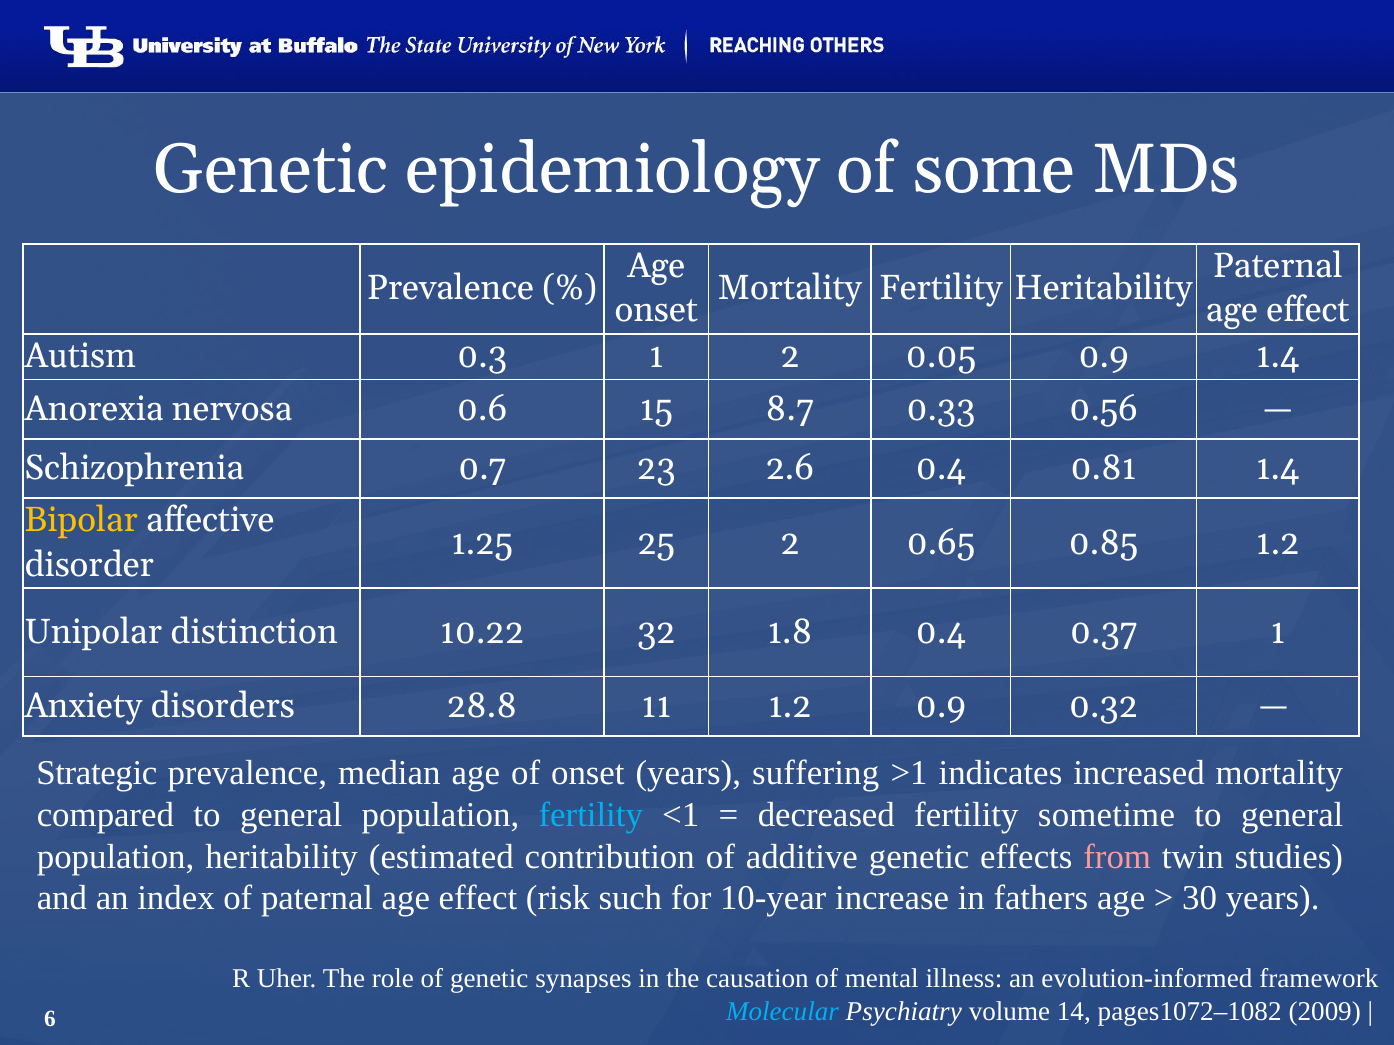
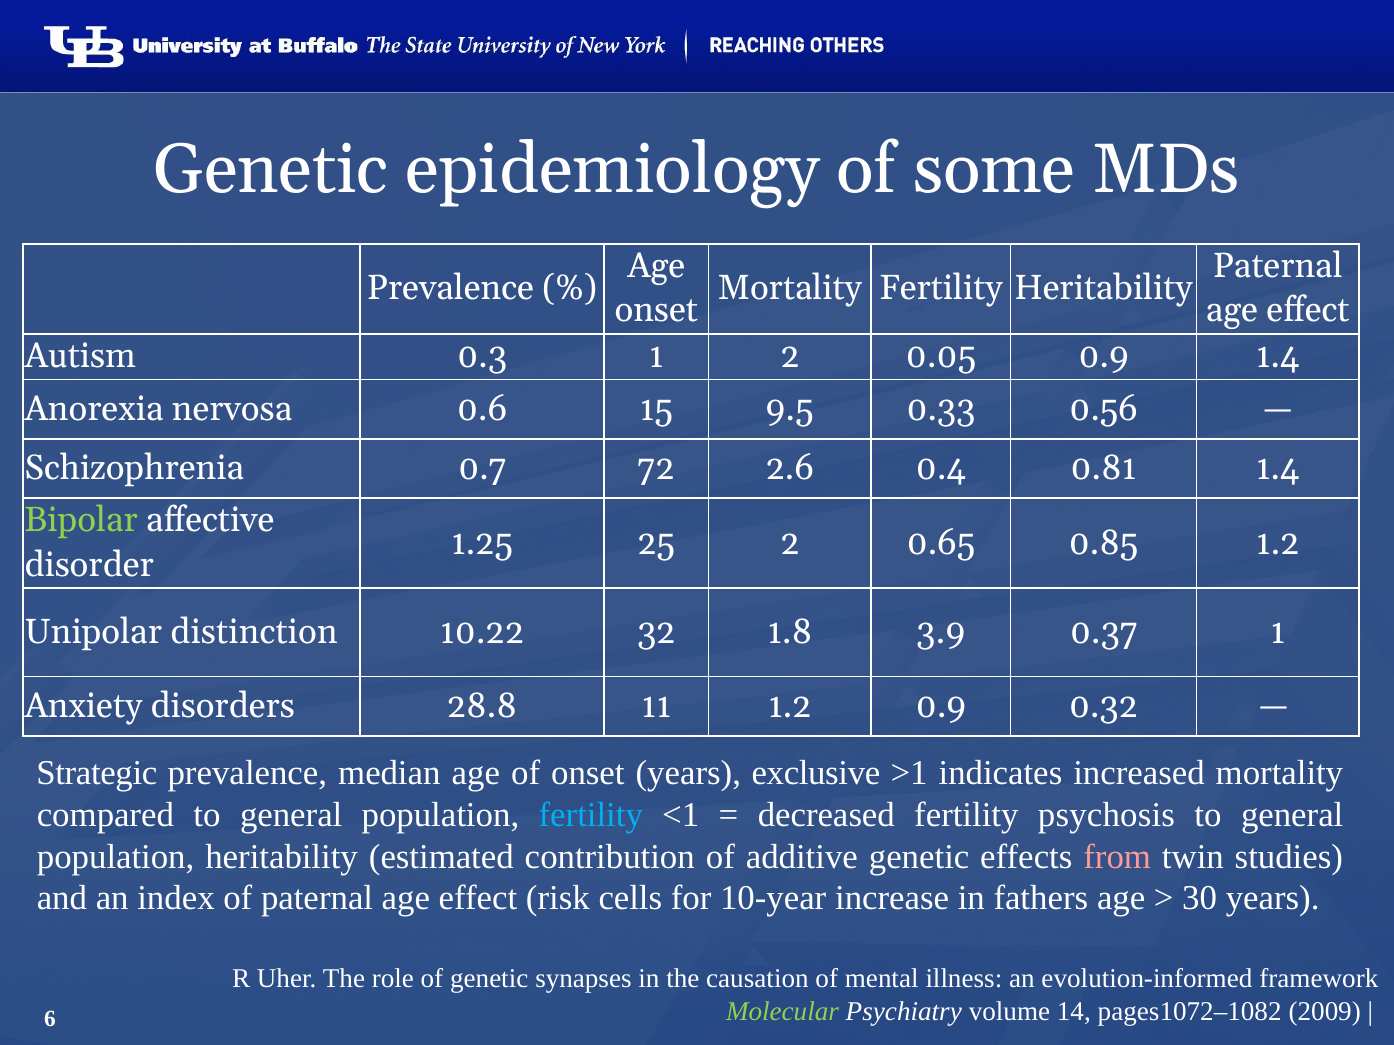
8.7: 8.7 -> 9.5
23: 23 -> 72
Bipolar colour: yellow -> light green
1.8 0.4: 0.4 -> 3.9
suffering: suffering -> exclusive
sometime: sometime -> psychosis
such: such -> cells
Molecular colour: light blue -> light green
